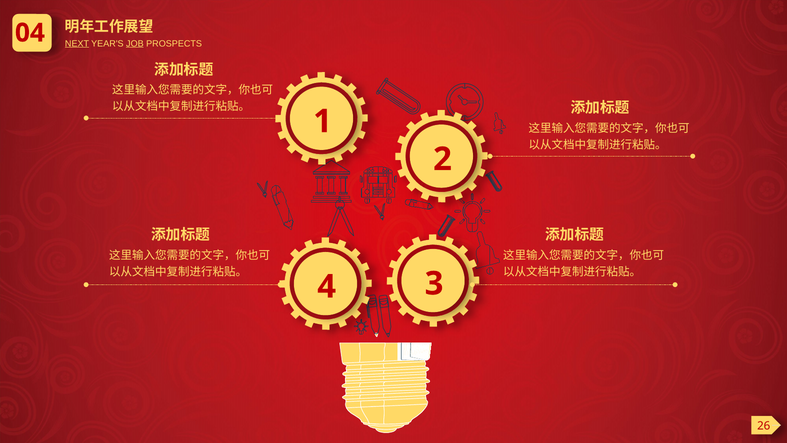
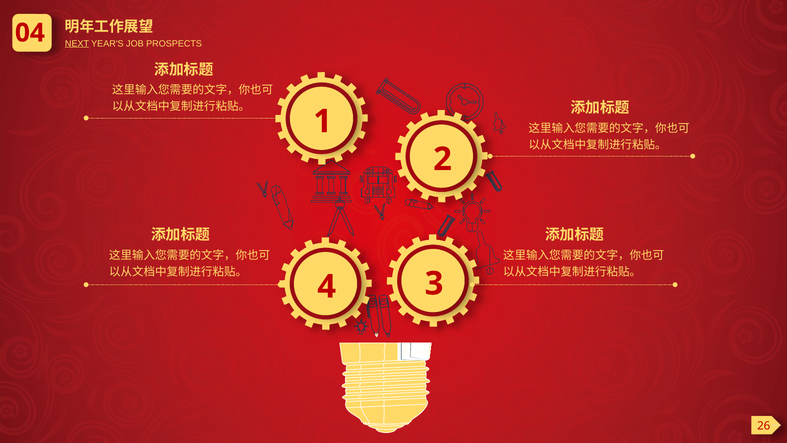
JOB underline: present -> none
